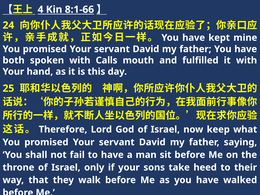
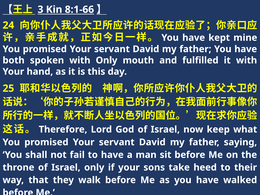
4: 4 -> 3
with Calls: Calls -> Only
